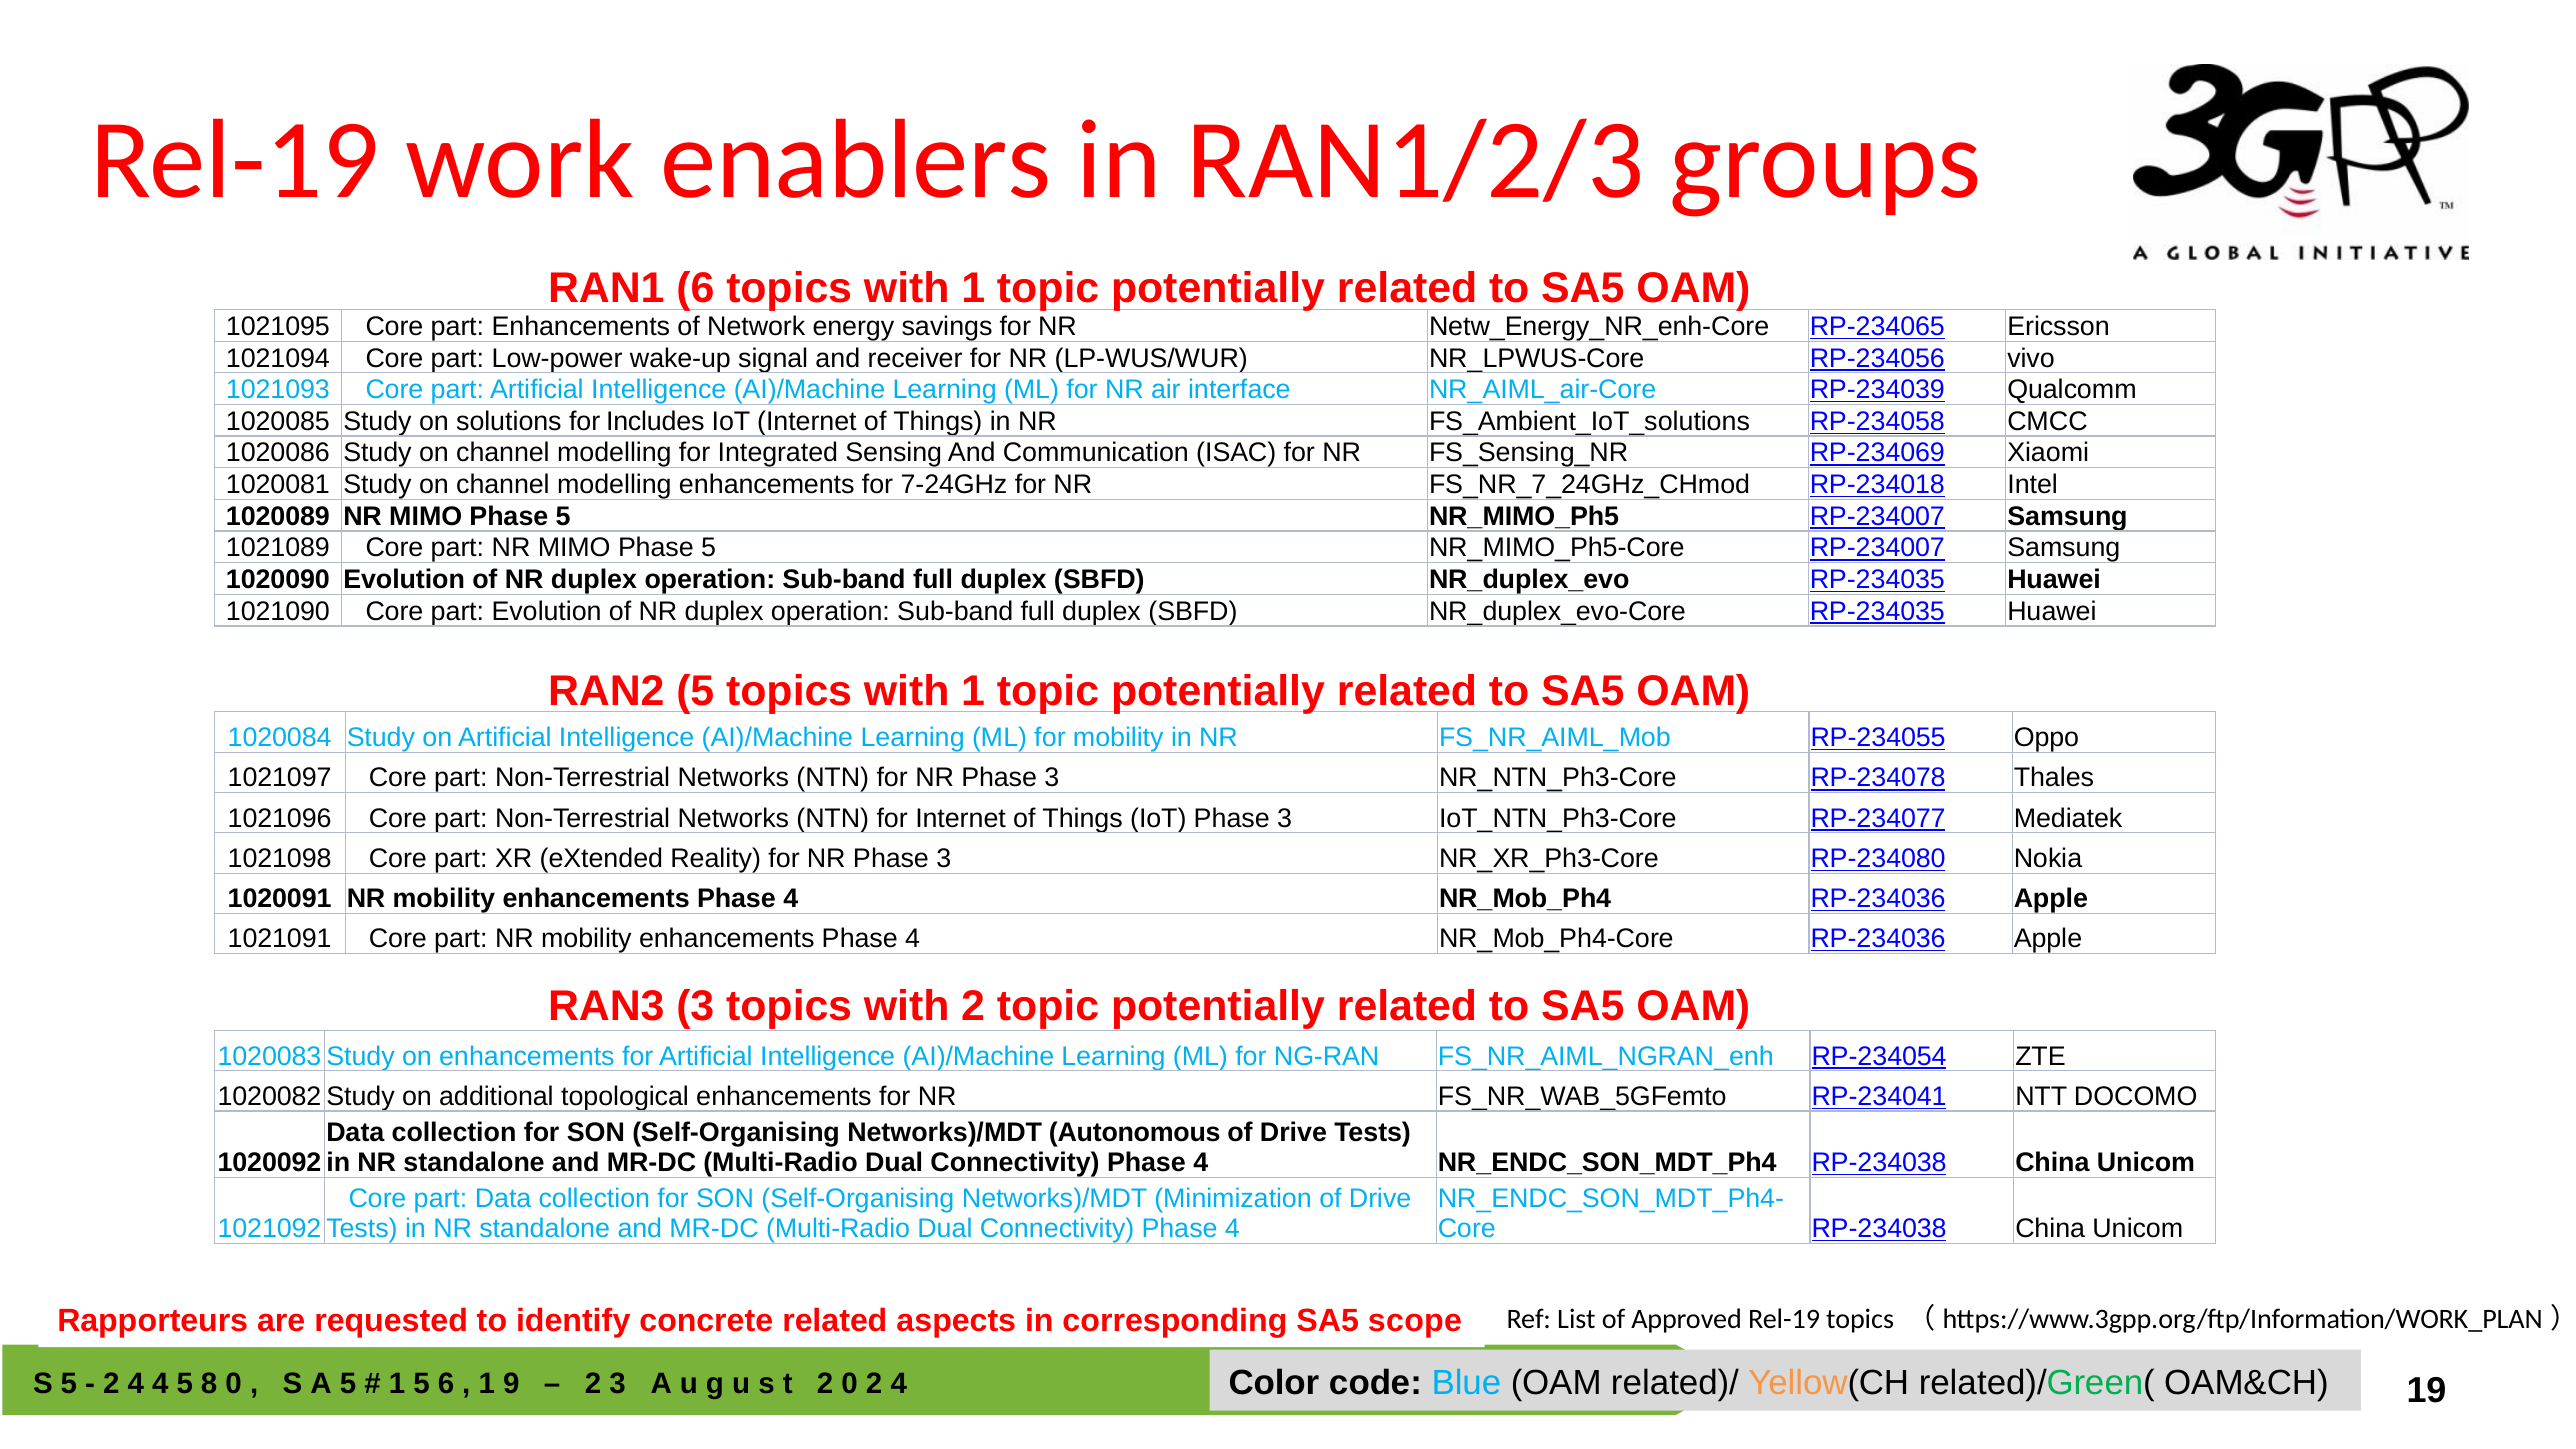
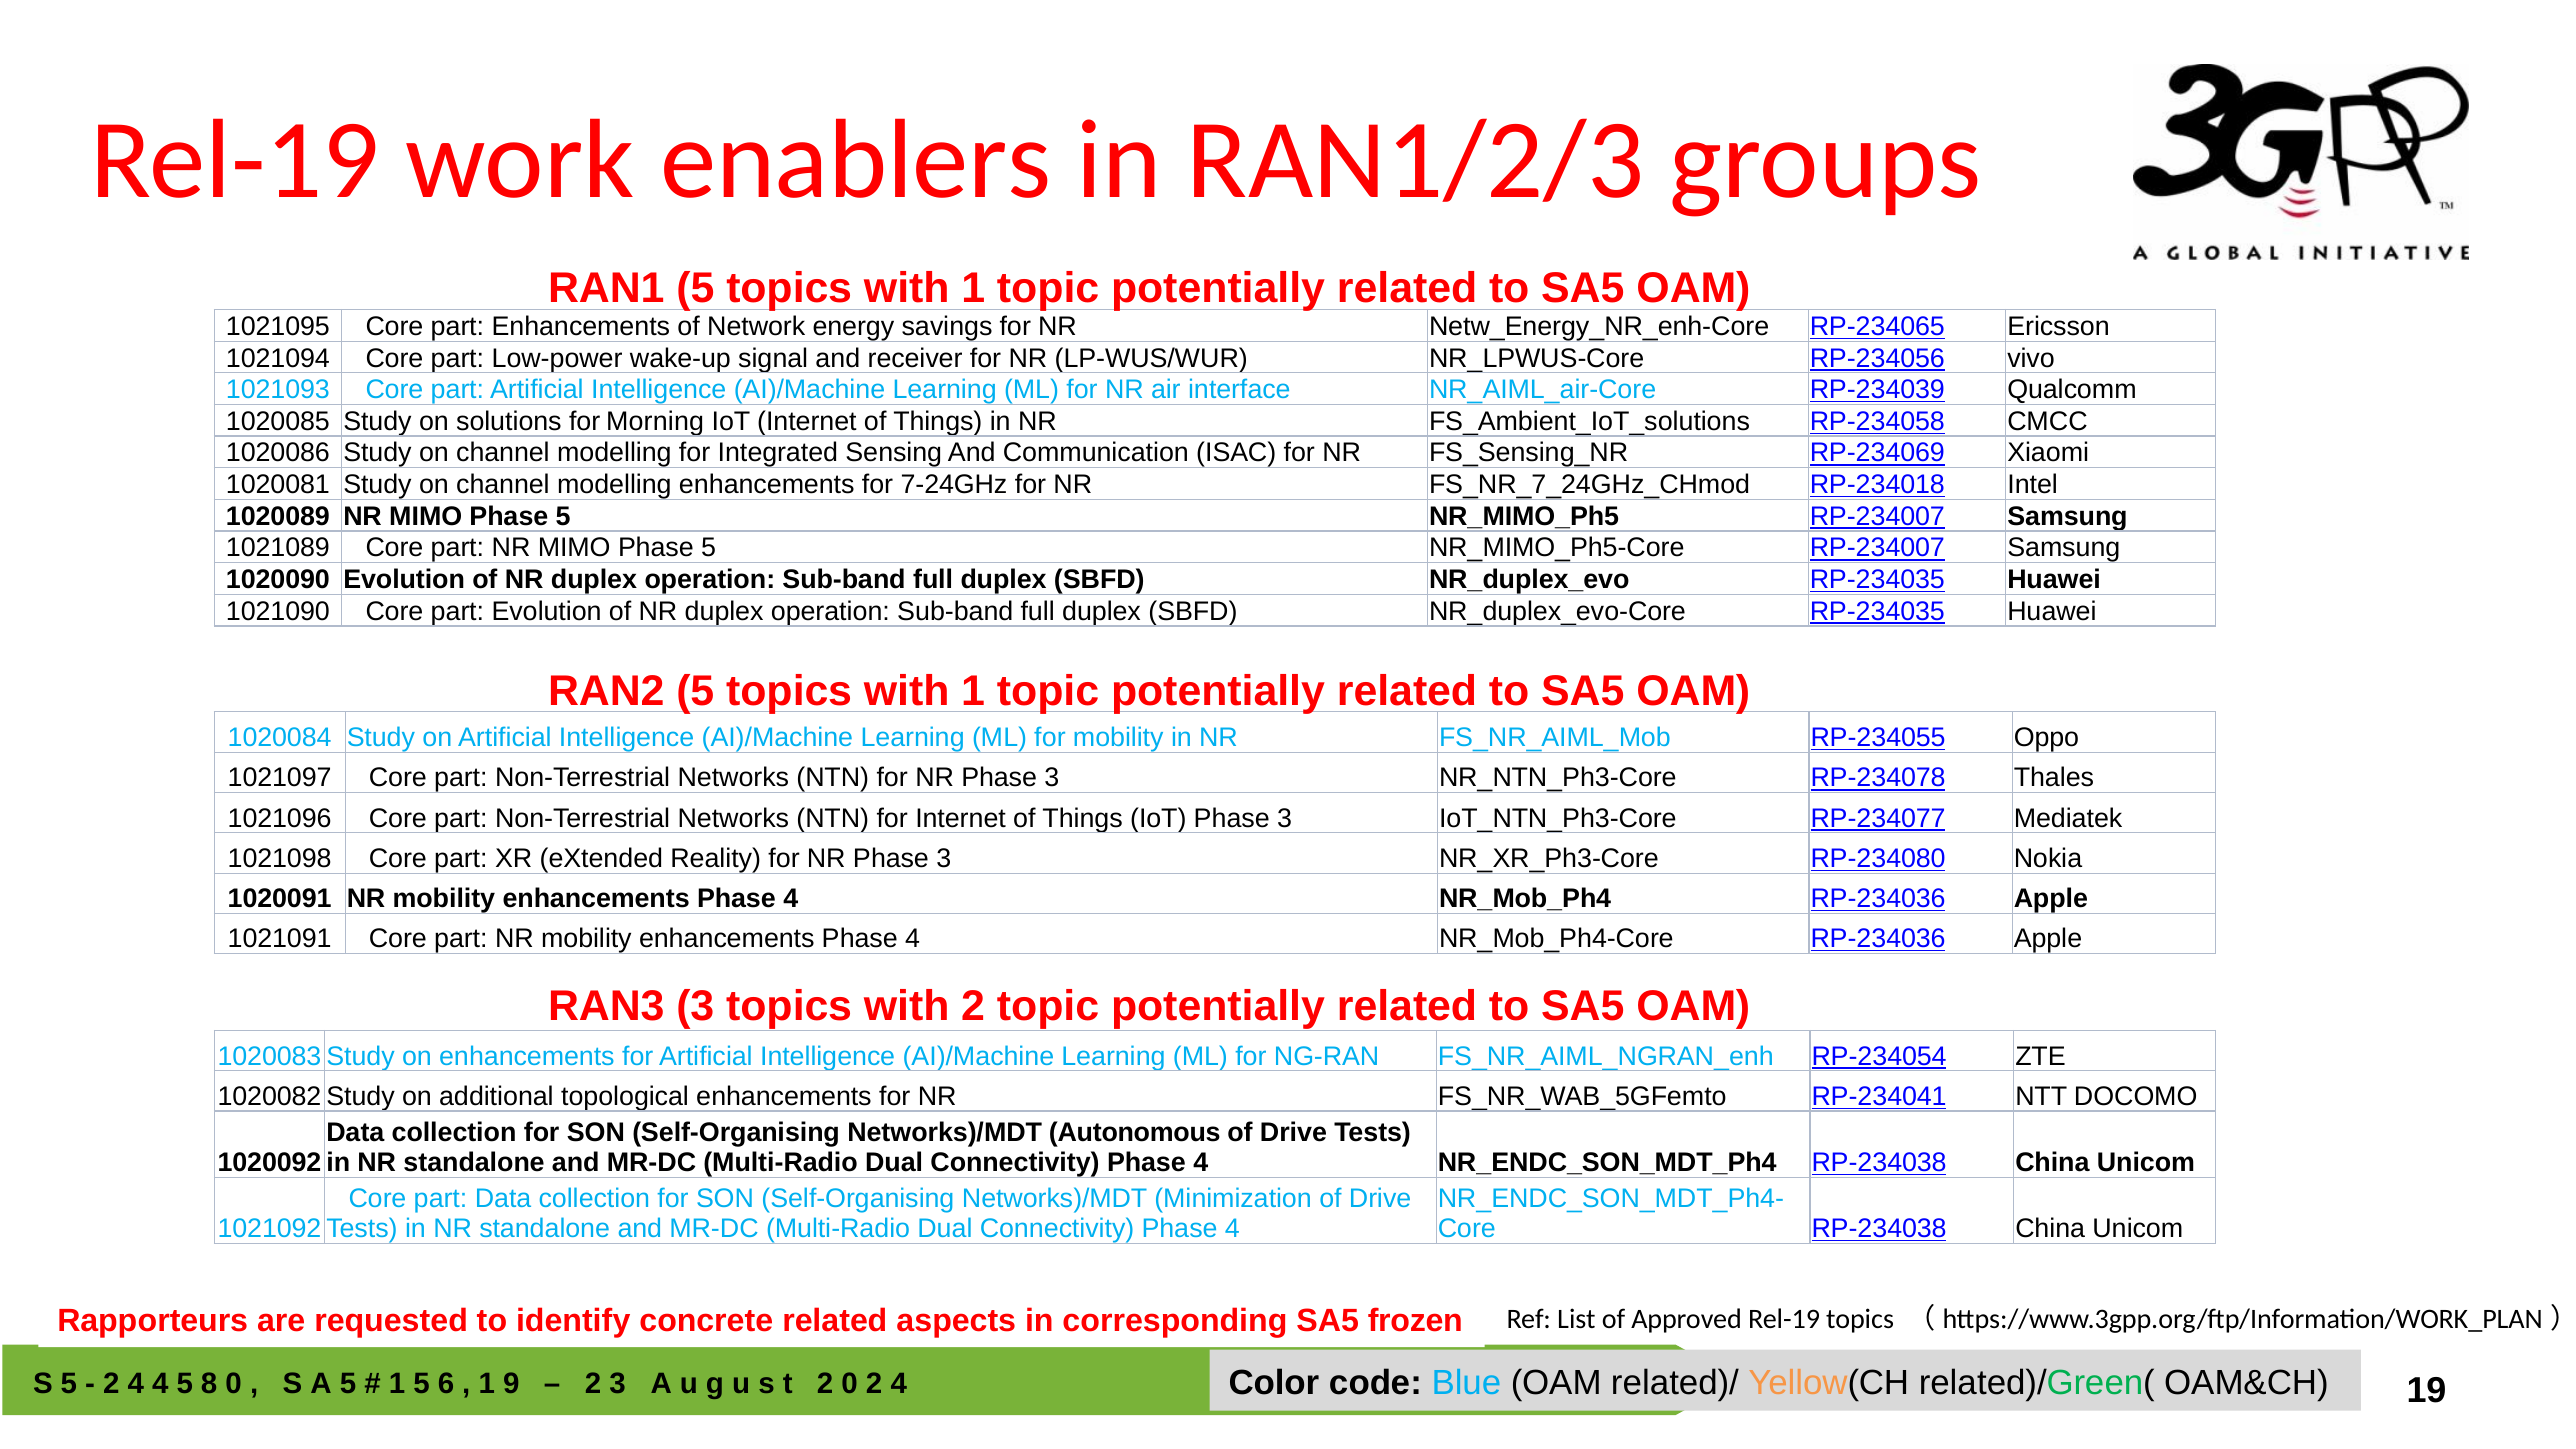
RAN1 6: 6 -> 5
Includes: Includes -> Morning
scope: scope -> frozen
